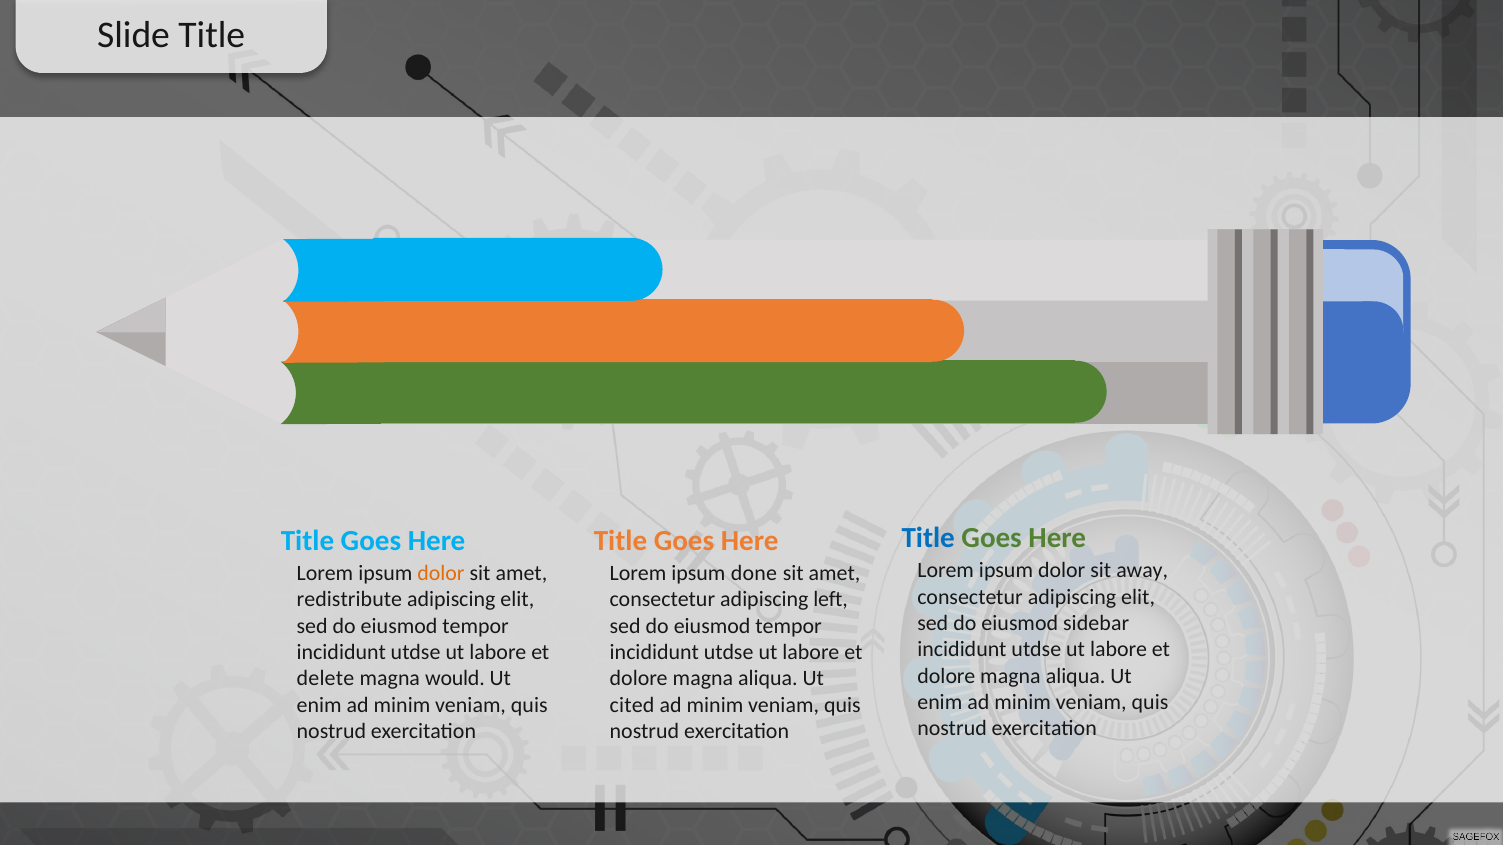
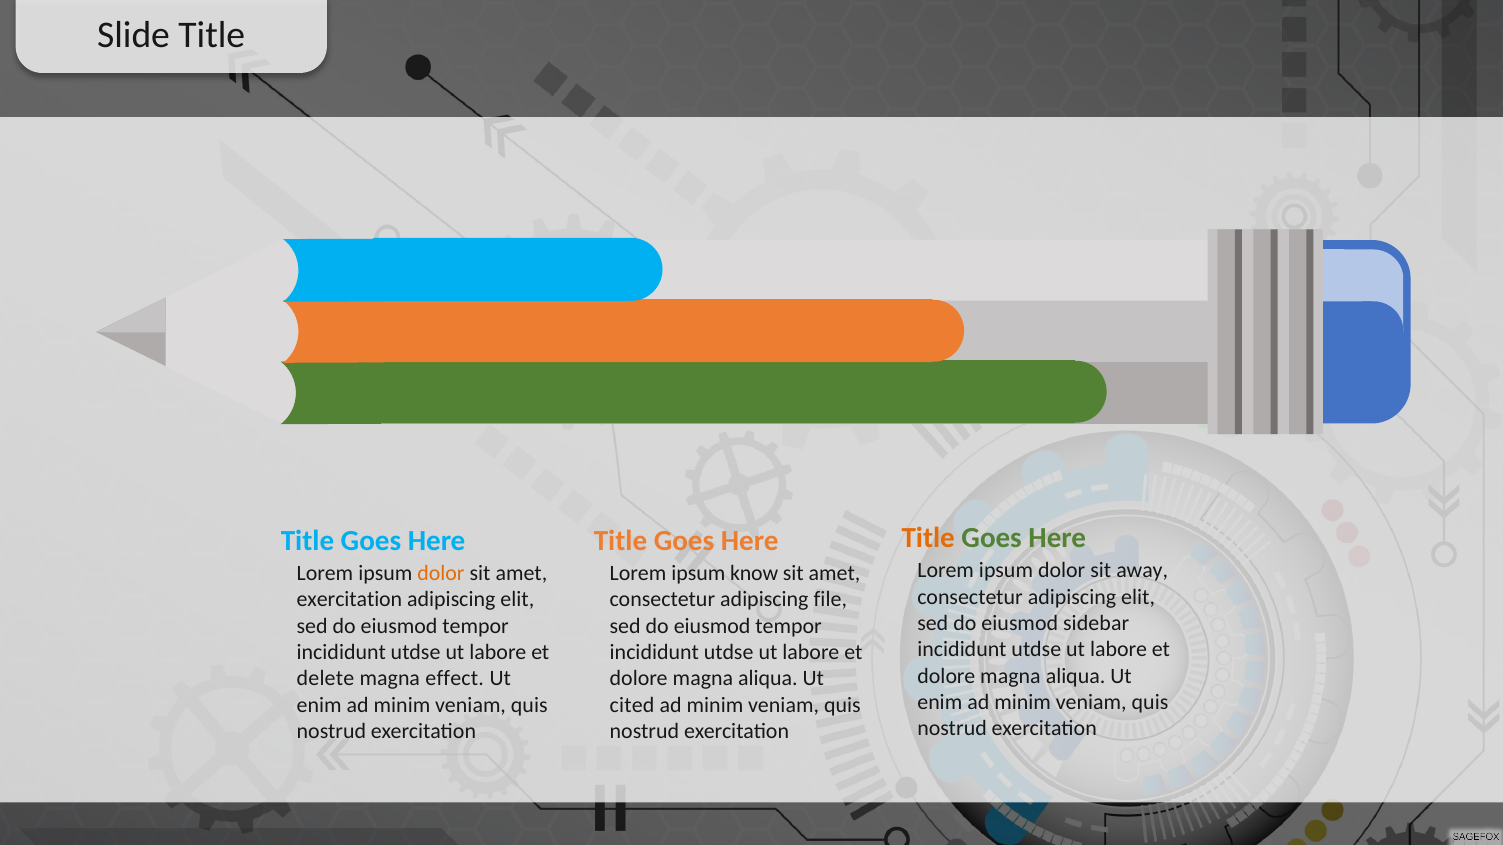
Title at (928, 538) colour: blue -> orange
done: done -> know
redistribute at (349, 600): redistribute -> exercitation
left: left -> file
would: would -> effect
